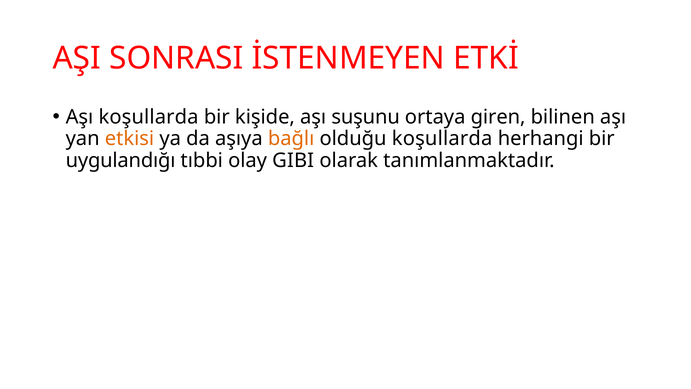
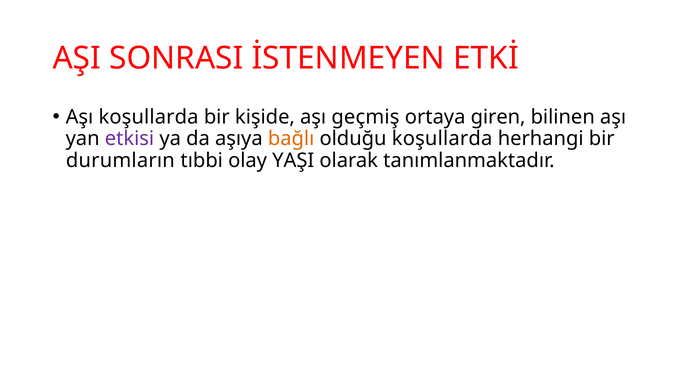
suşunu: suşunu -> geçmiş
etkisi colour: orange -> purple
uygulandığı: uygulandığı -> durumların
GIBI: GIBI -> YAŞI
